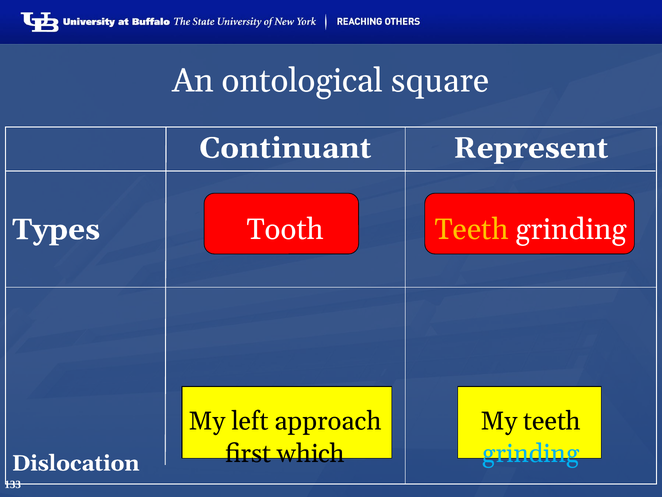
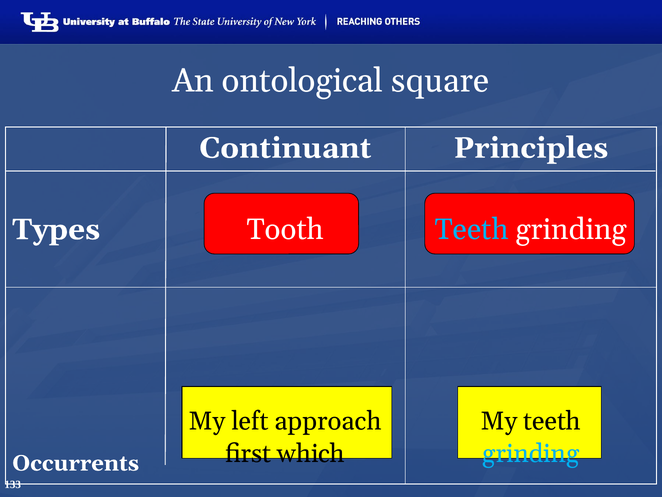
Represent: Represent -> Principles
Teeth at (472, 229) colour: yellow -> light blue
Dislocation: Dislocation -> Occurrents
